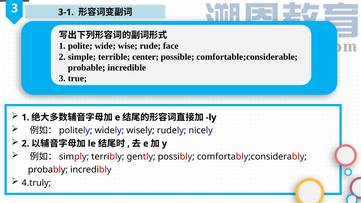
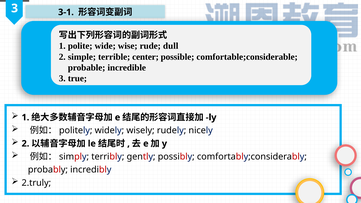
face: face -> dull
4.truly: 4.truly -> 2.truly
